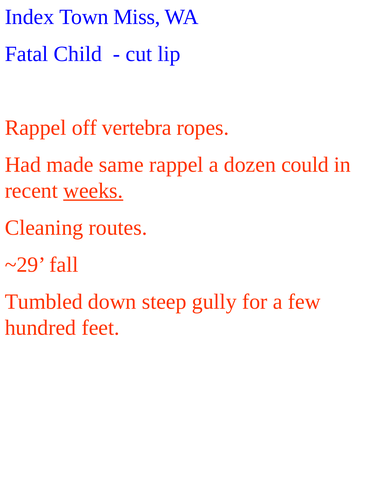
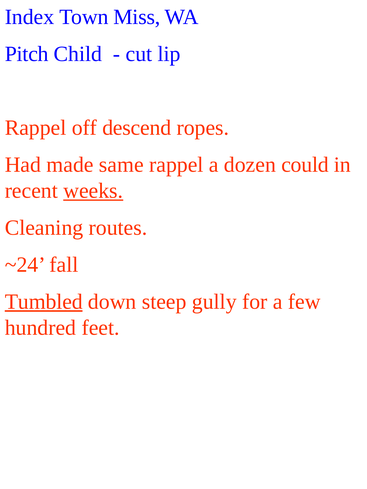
Fatal: Fatal -> Pitch
vertebra: vertebra -> descend
~29: ~29 -> ~24
Tumbled underline: none -> present
